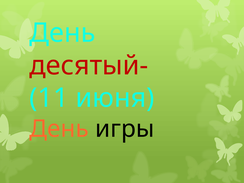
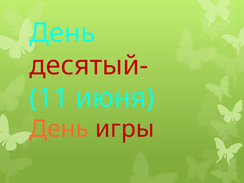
игры colour: black -> red
